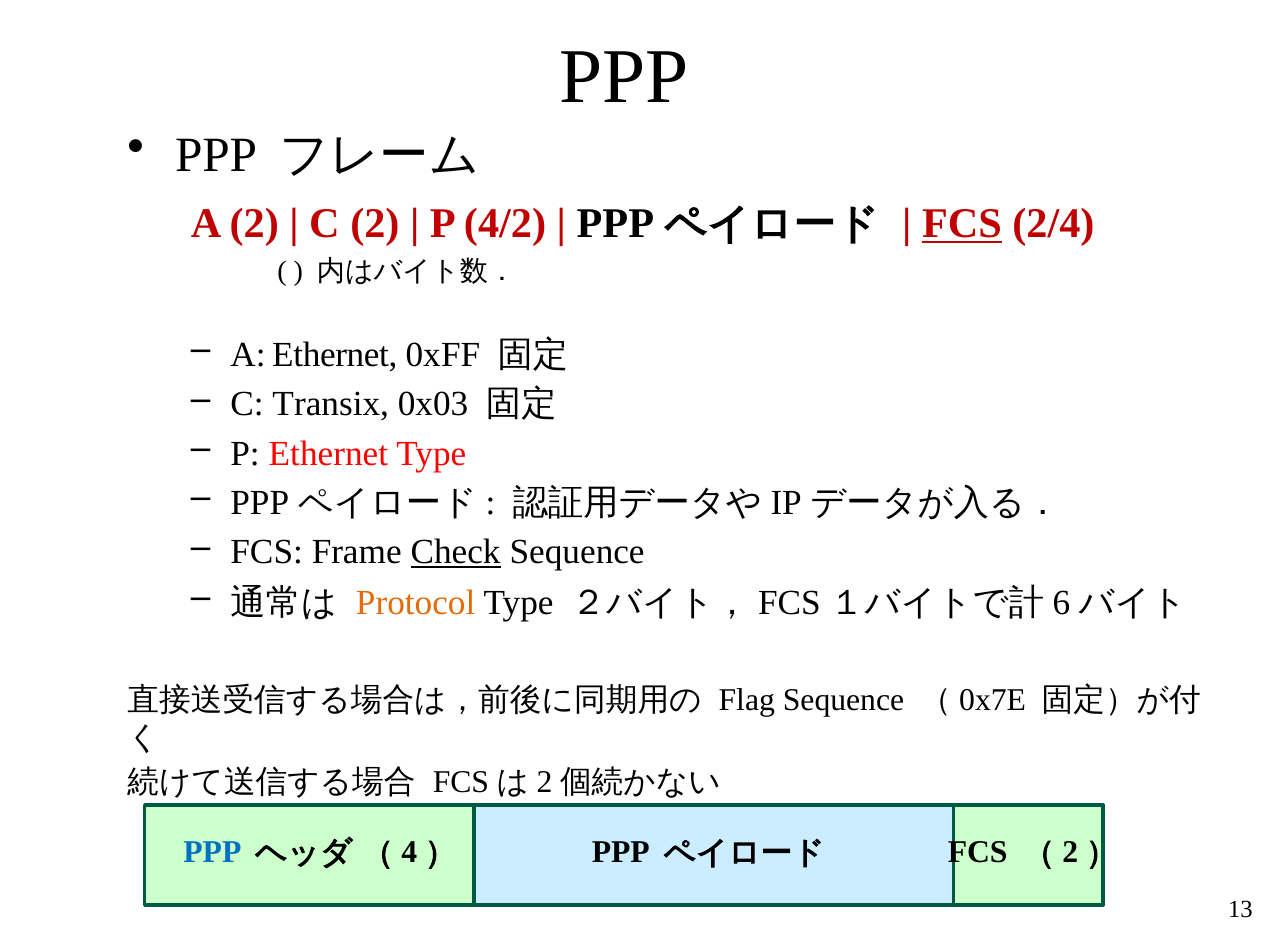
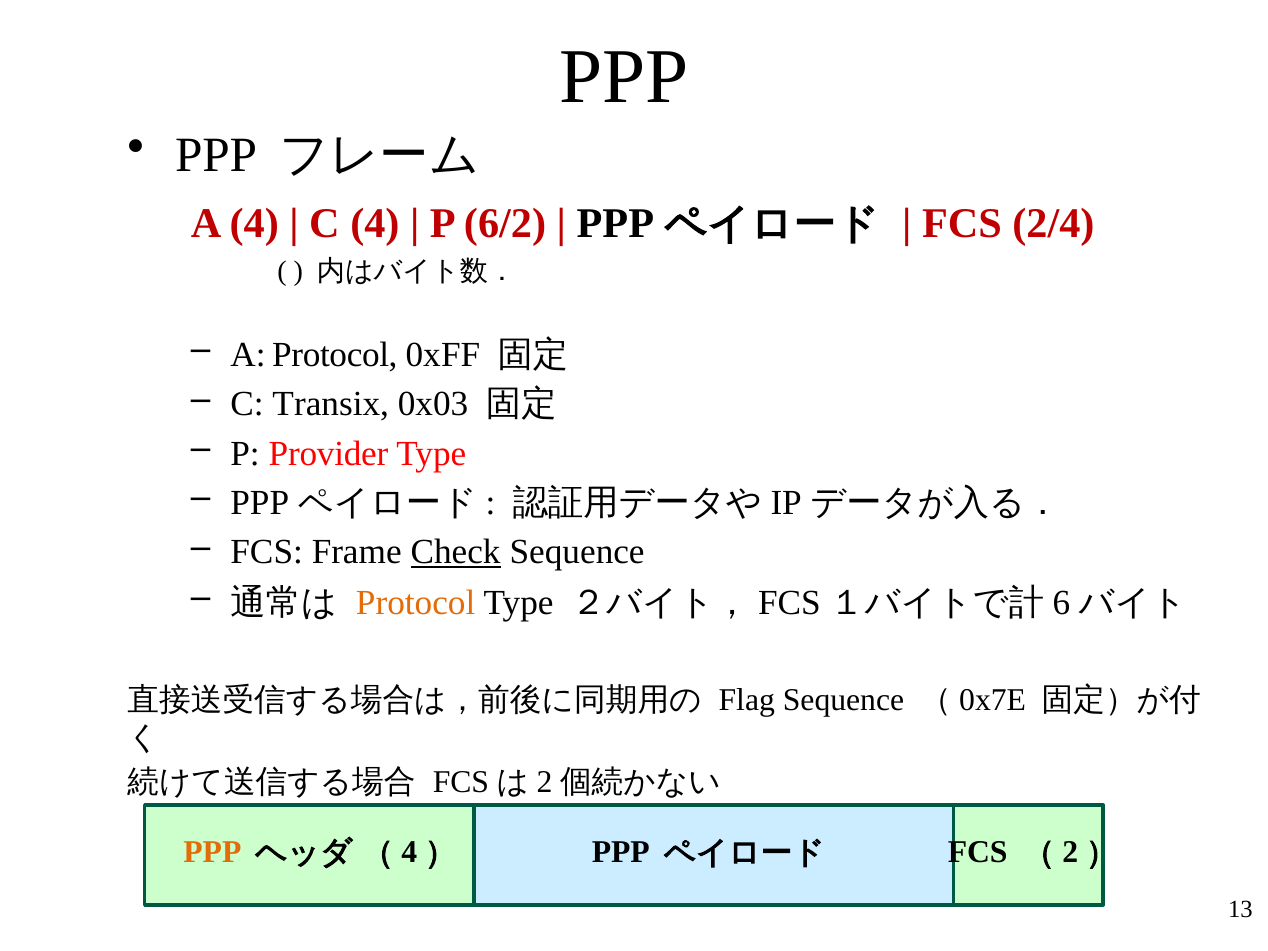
A 2: 2 -> 4
C 2: 2 -> 4
4/2: 4/2 -> 6/2
FCS at (962, 224) underline: present -> none
A Ethernet: Ethernet -> Protocol
P Ethernet: Ethernet -> Provider
PPP at (212, 852) colour: blue -> orange
